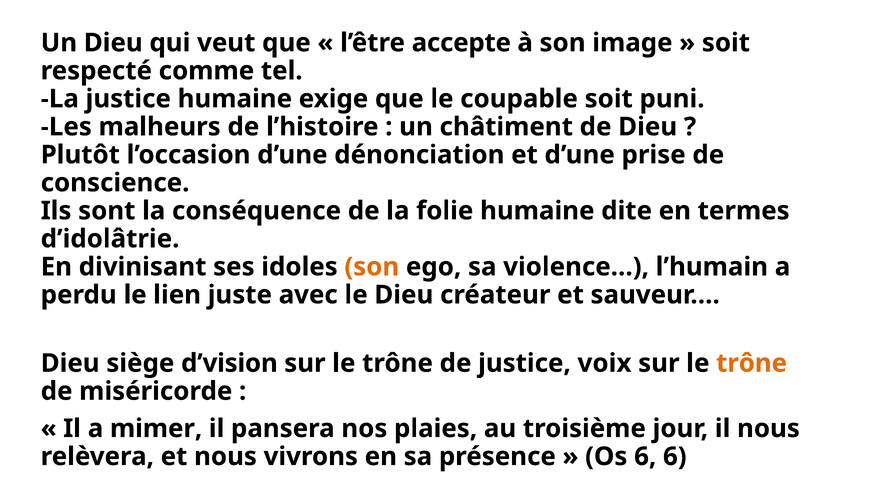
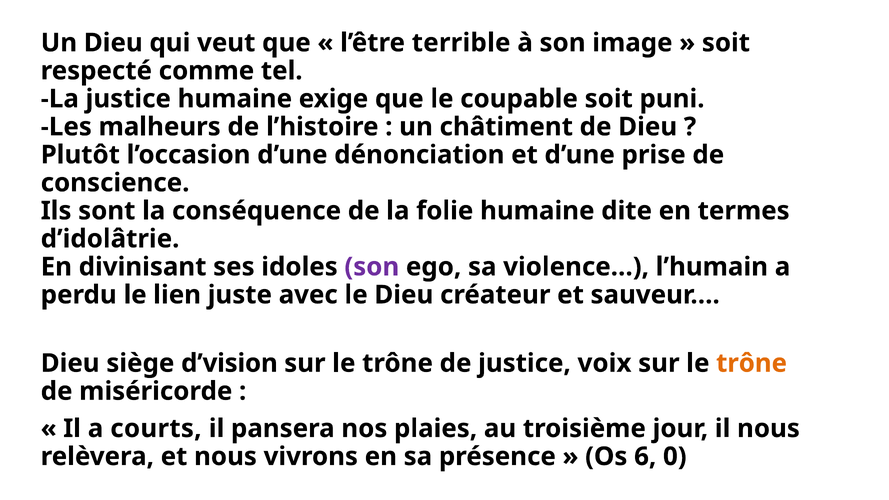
accepte: accepte -> terrible
son at (372, 267) colour: orange -> purple
mimer: mimer -> courts
6 6: 6 -> 0
